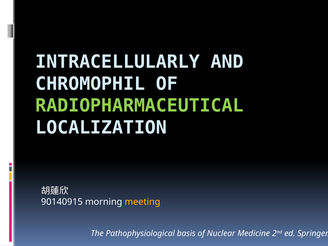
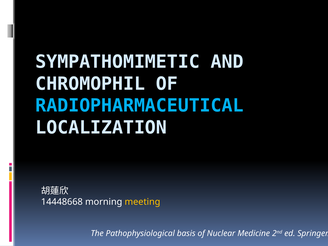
INTRACELLULARLY: INTRACELLULARLY -> SYMPATHOMIMETIC
RADIOPHARMACEUTICAL colour: light green -> light blue
90140915: 90140915 -> 14448668
